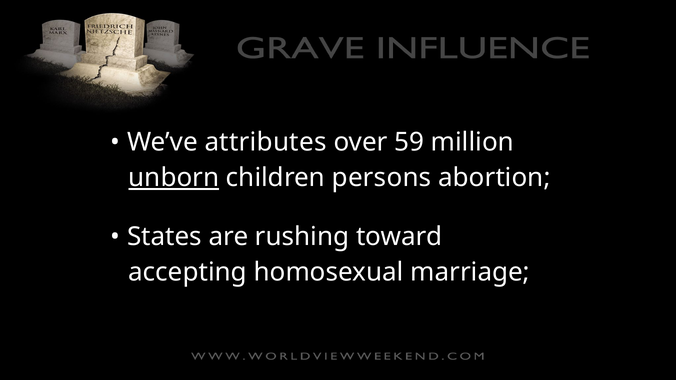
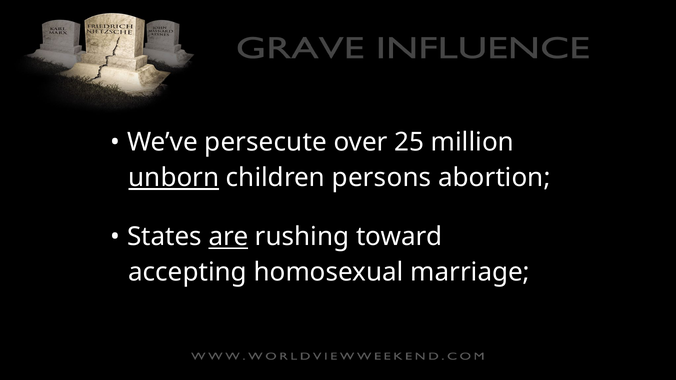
attributes: attributes -> persecute
59: 59 -> 25
are underline: none -> present
